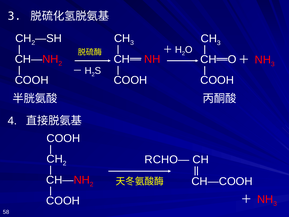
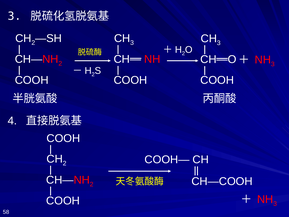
RCHO—: RCHO— -> COOH—
